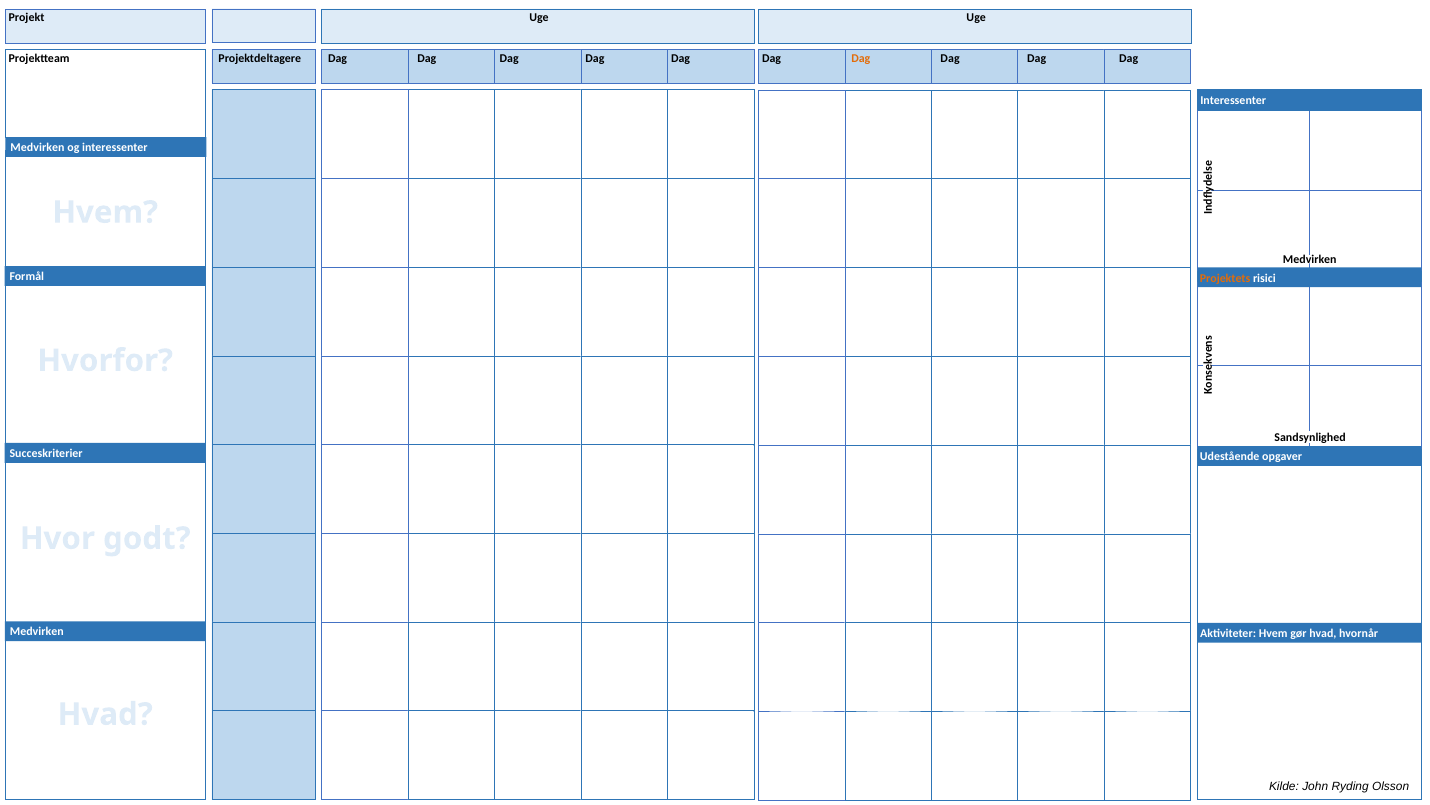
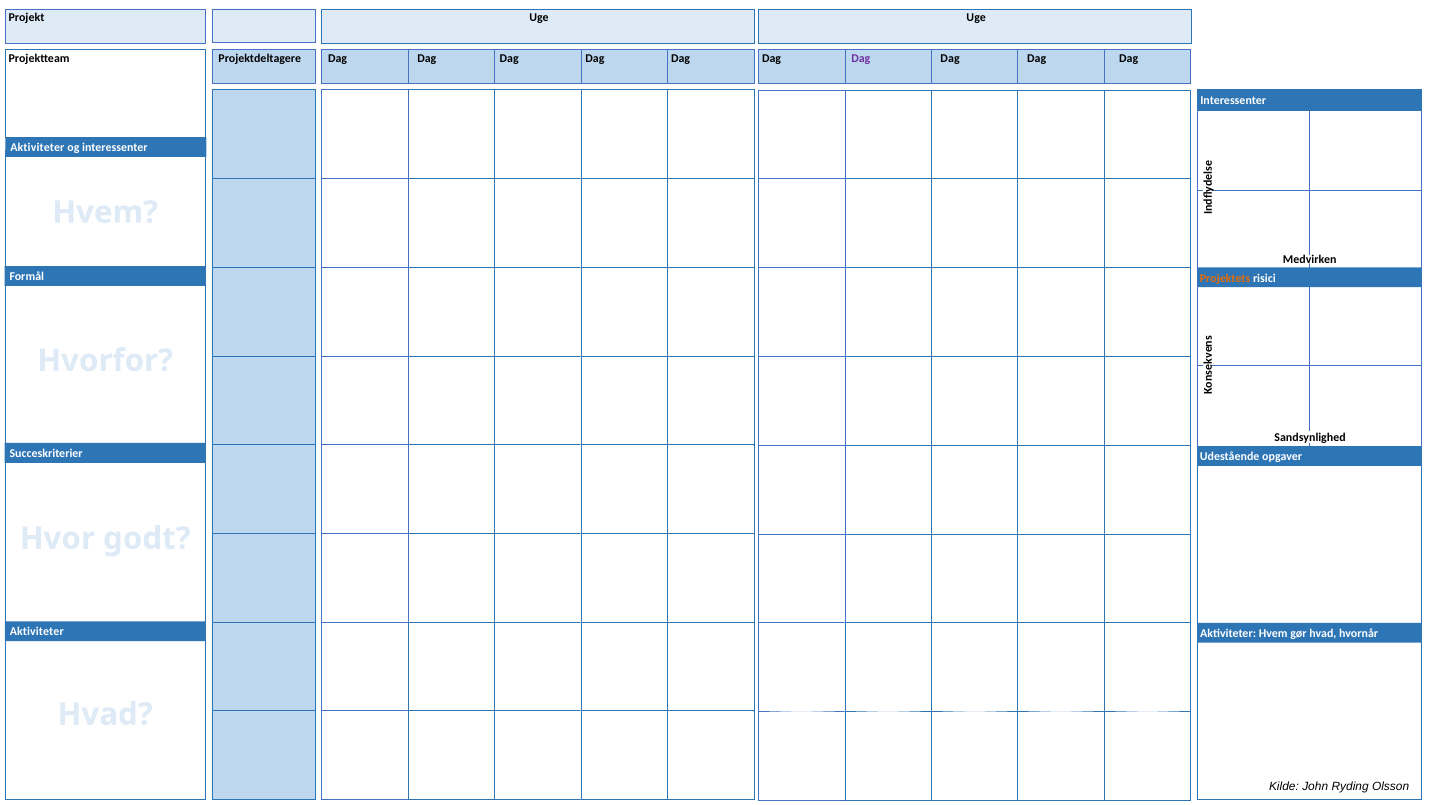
Dag at (861, 59) colour: orange -> purple
Medvirken at (37, 148): Medvirken -> Aktiviteter
Medvirken at (37, 631): Medvirken -> Aktiviteter
